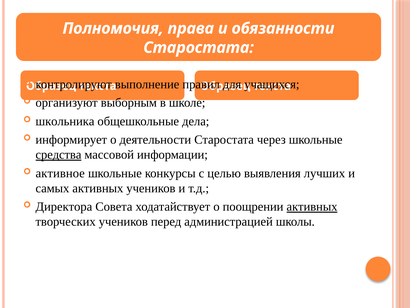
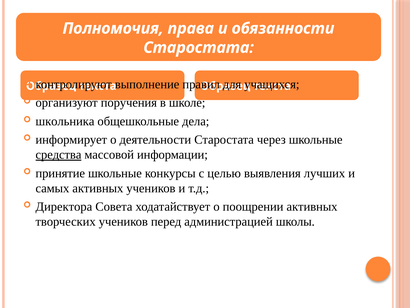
выборным: выборным -> поручения
активное: активное -> принятие
активных at (312, 206) underline: present -> none
